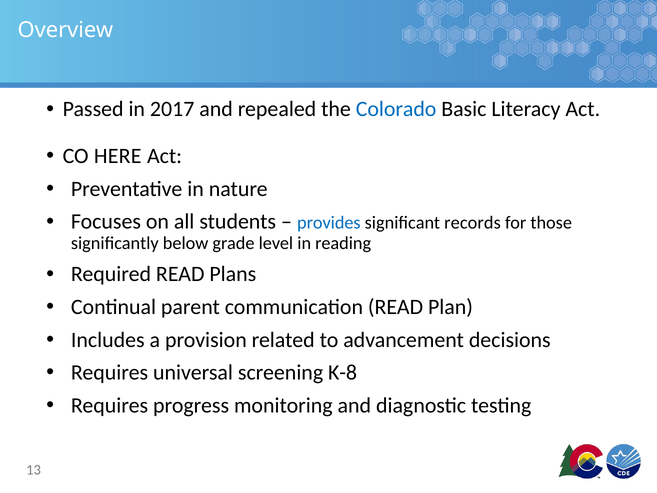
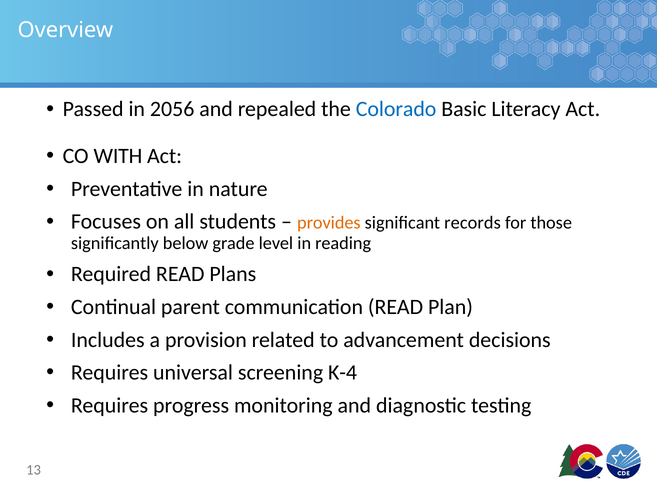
2017: 2017 -> 2056
HERE: HERE -> WITH
provides colour: blue -> orange
K-8: K-8 -> K-4
